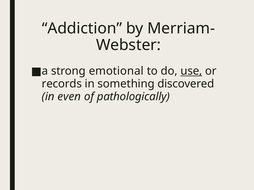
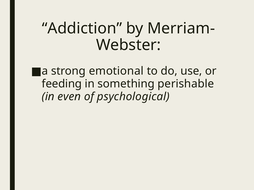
use underline: present -> none
records: records -> feeding
discovered: discovered -> perishable
pathologically: pathologically -> psychological
